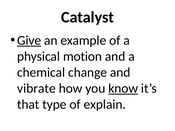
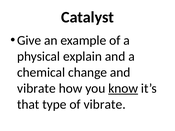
Give underline: present -> none
motion: motion -> explain
of explain: explain -> vibrate
